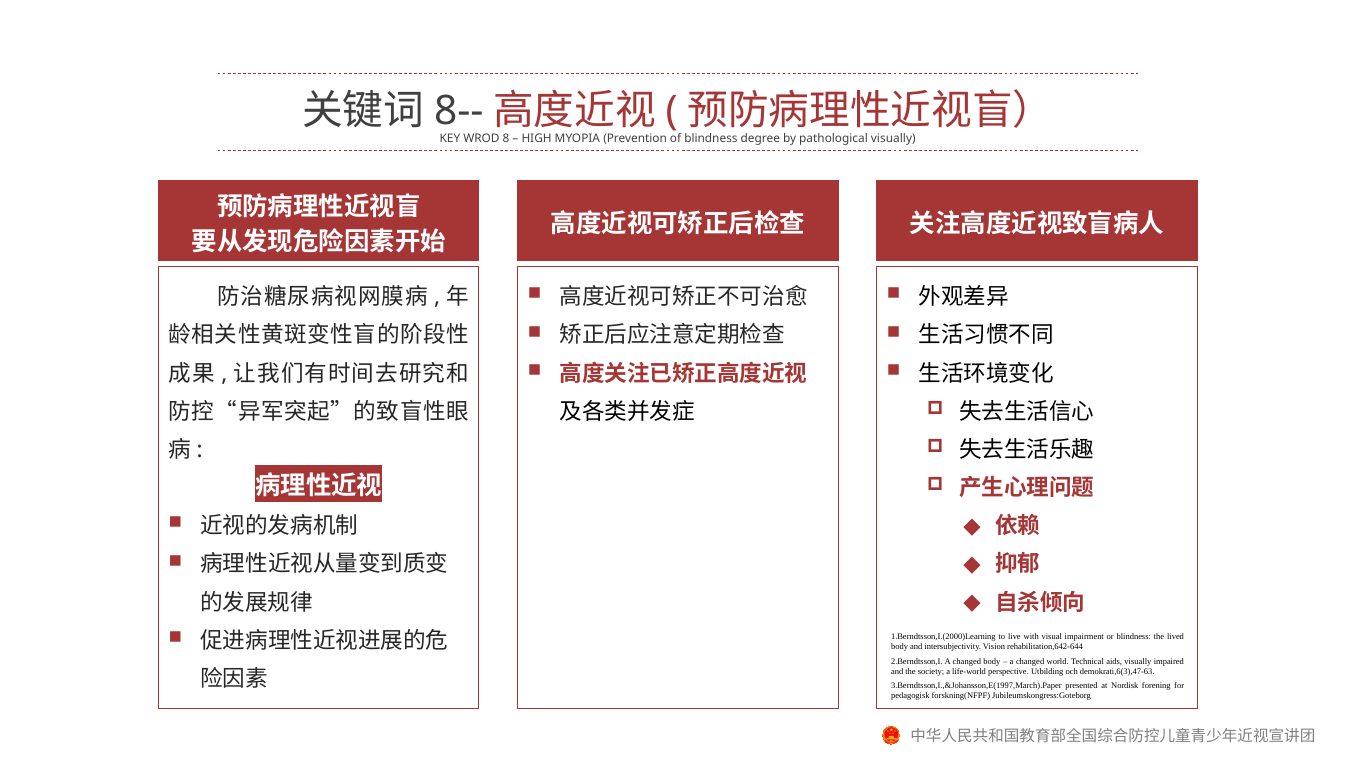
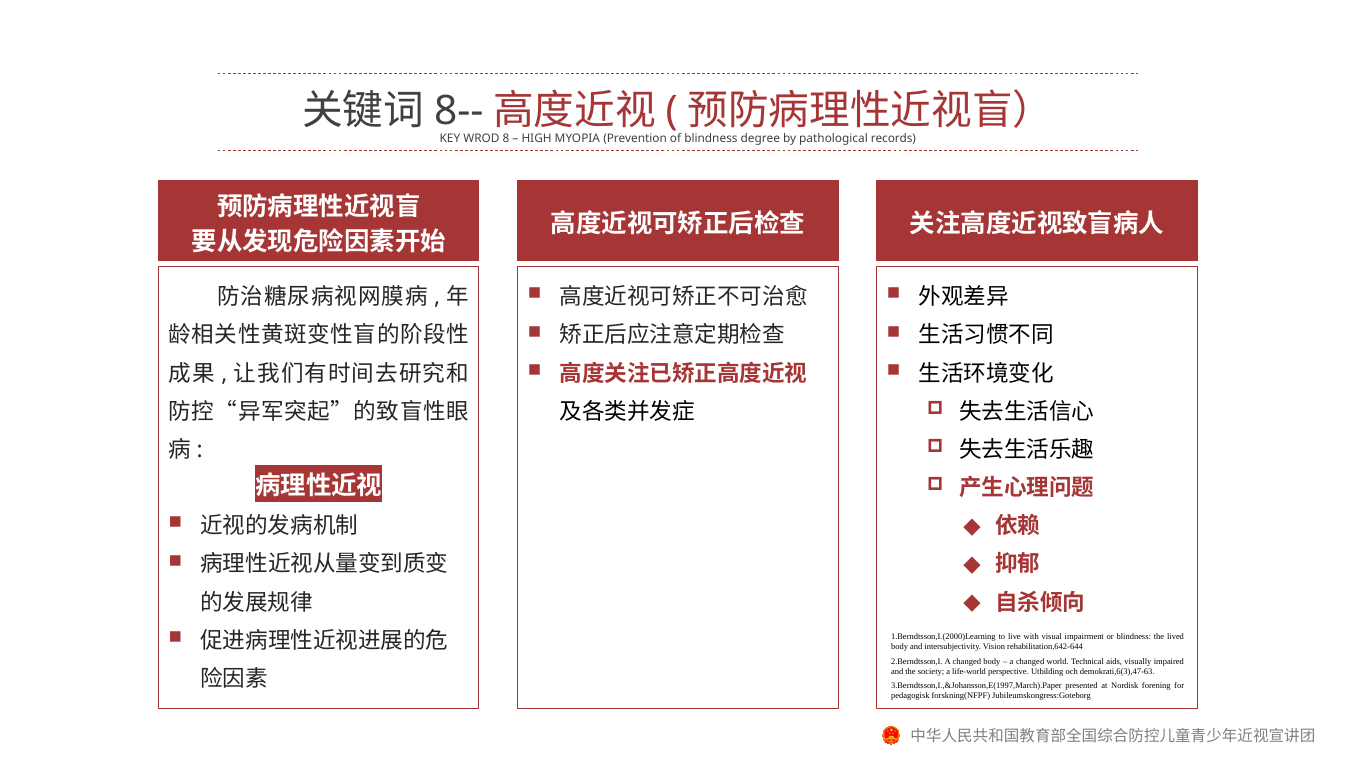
pathological visually: visually -> records
